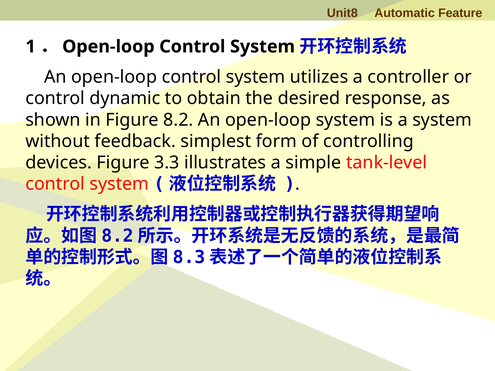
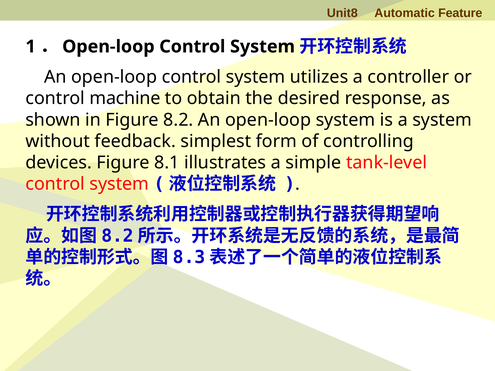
dynamic: dynamic -> machine
3.3: 3.3 -> 8.1
